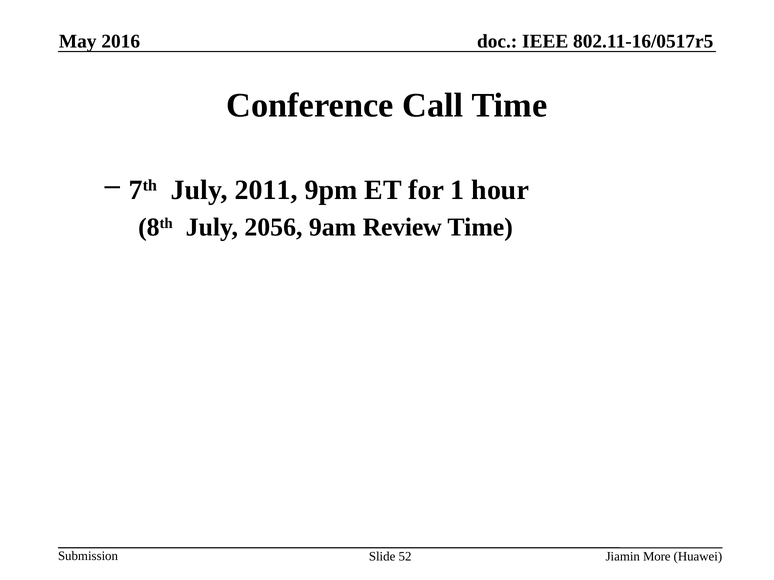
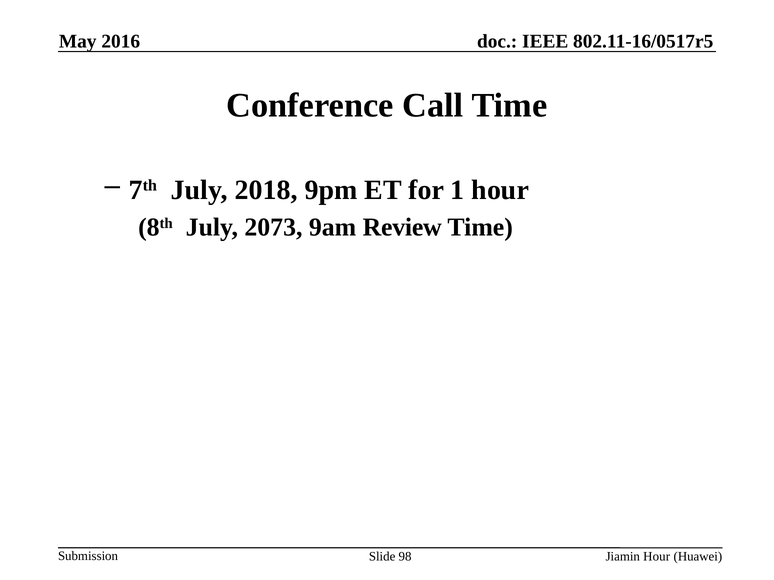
2011: 2011 -> 2018
2056: 2056 -> 2073
52: 52 -> 98
Jiamin More: More -> Hour
